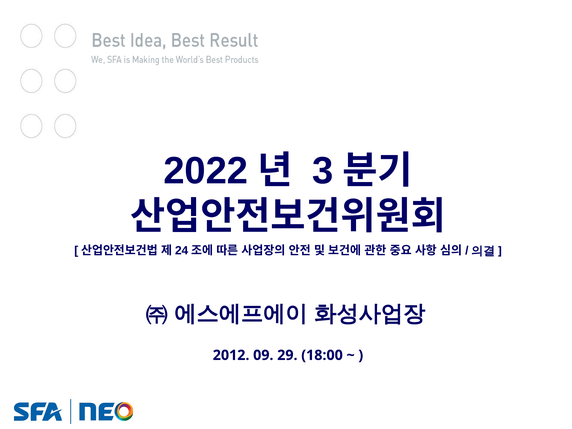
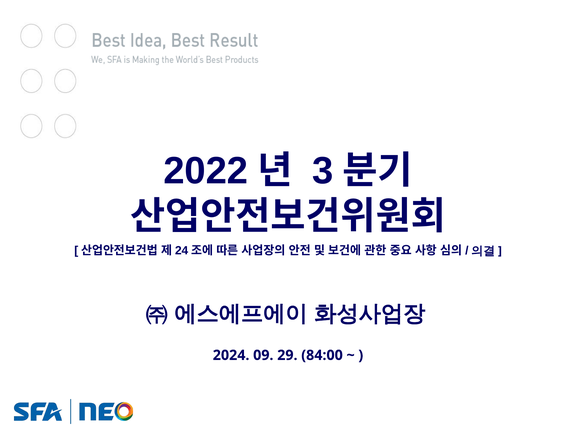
2012: 2012 -> 2024
18:00: 18:00 -> 84:00
